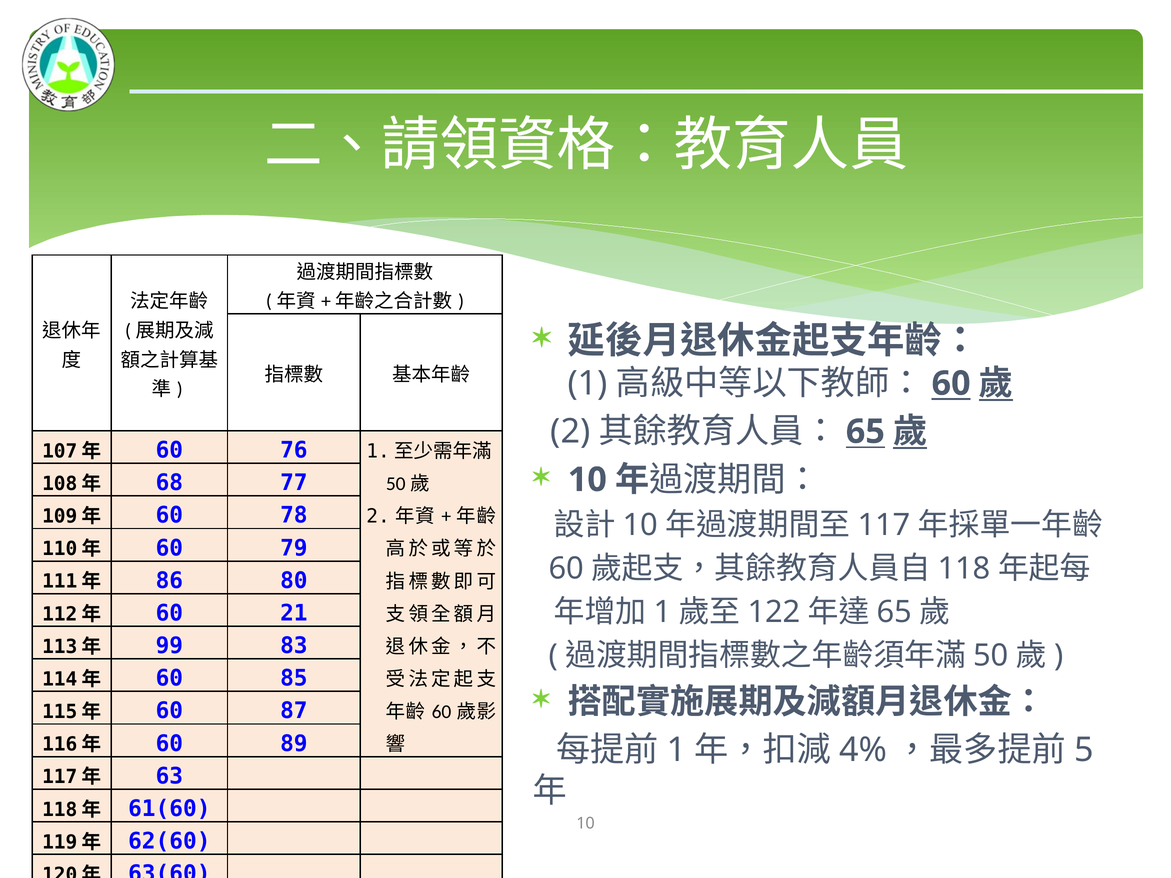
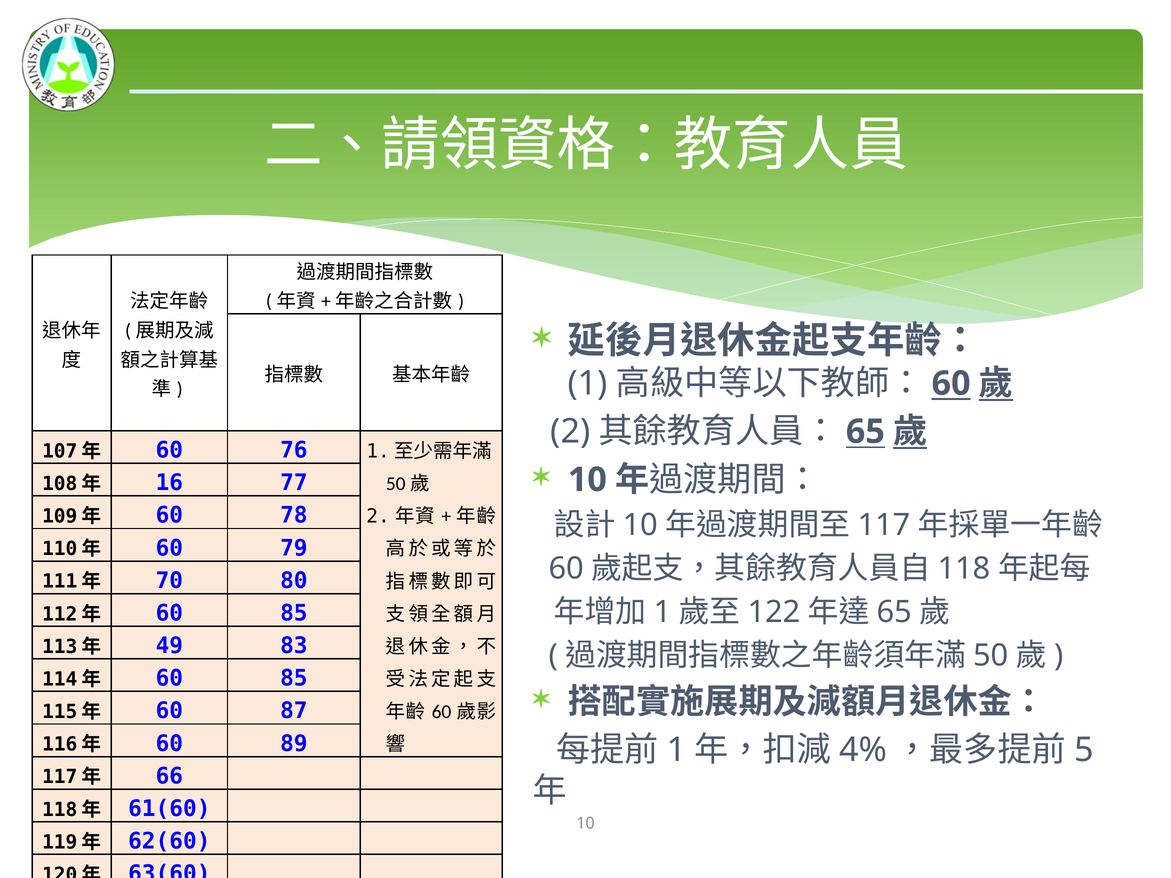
68: 68 -> 16
86: 86 -> 70
21 at (294, 613): 21 -> 85
99: 99 -> 49
63: 63 -> 66
